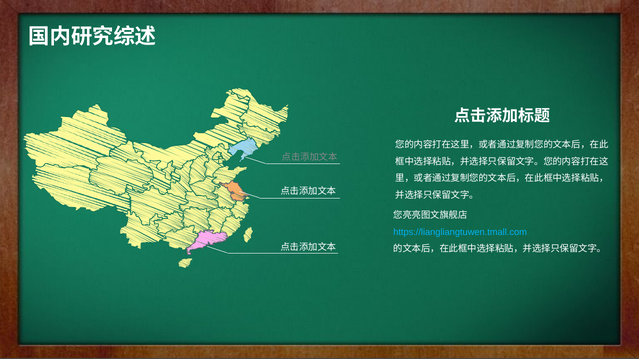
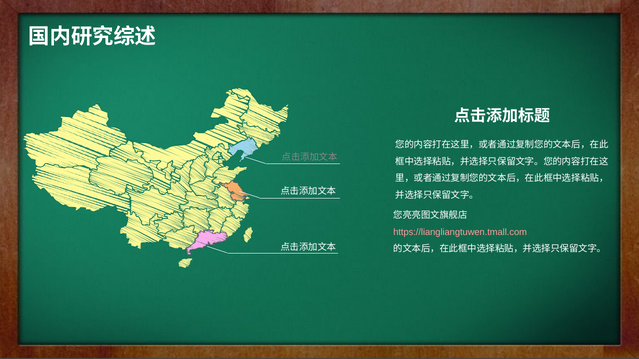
https://liangliangtuwen.tmall.com colour: light blue -> pink
